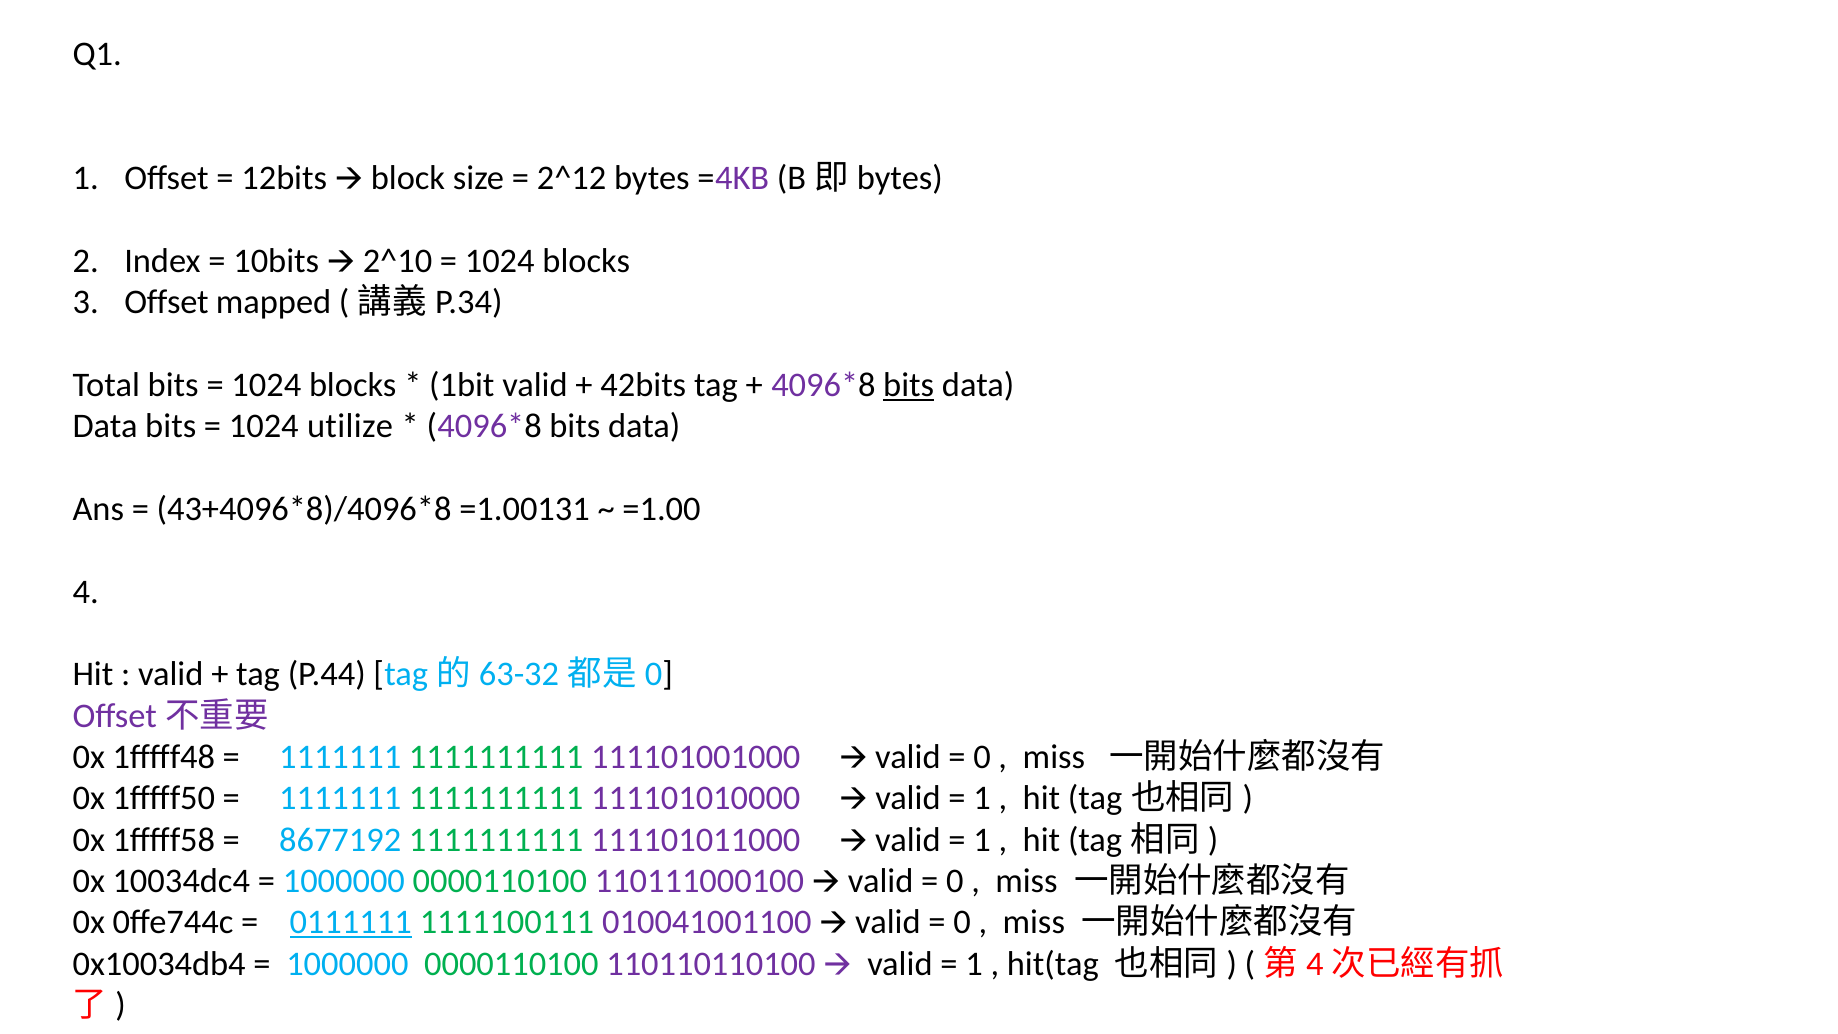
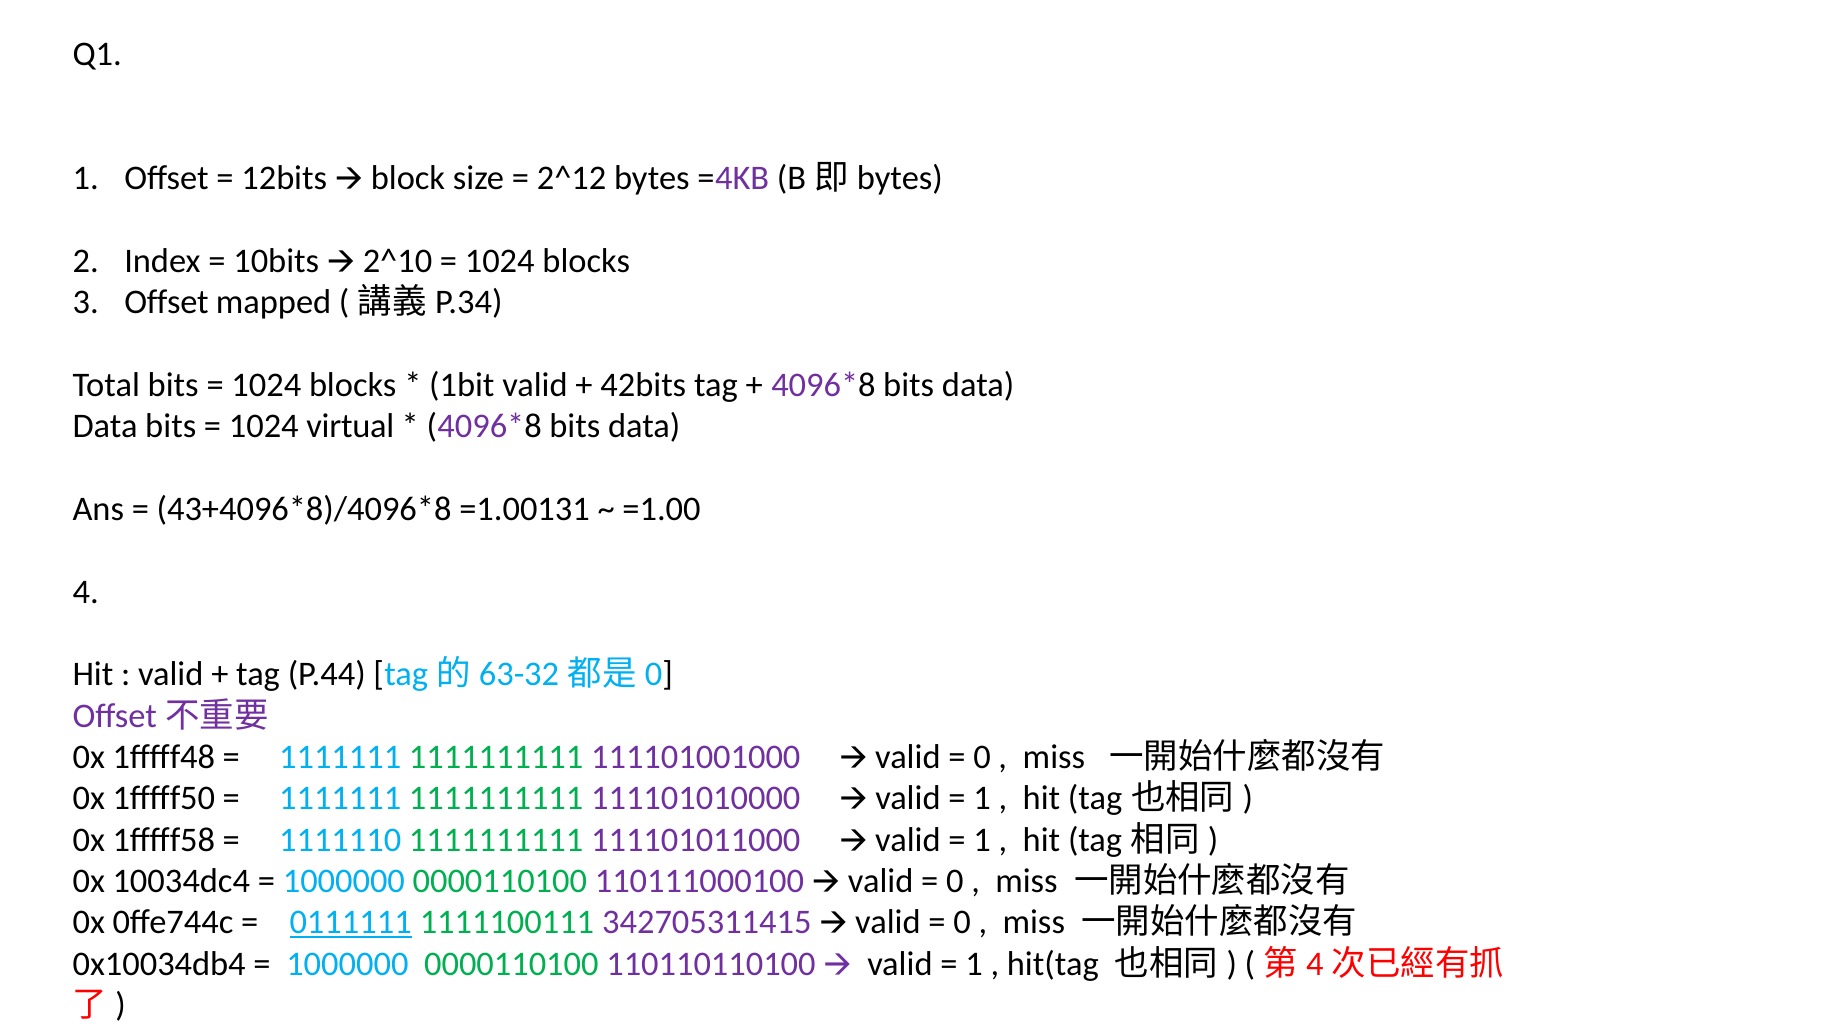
bits at (909, 385) underline: present -> none
utilize: utilize -> virtual
8677192: 8677192 -> 1111110
010041001100: 010041001100 -> 342705311415
